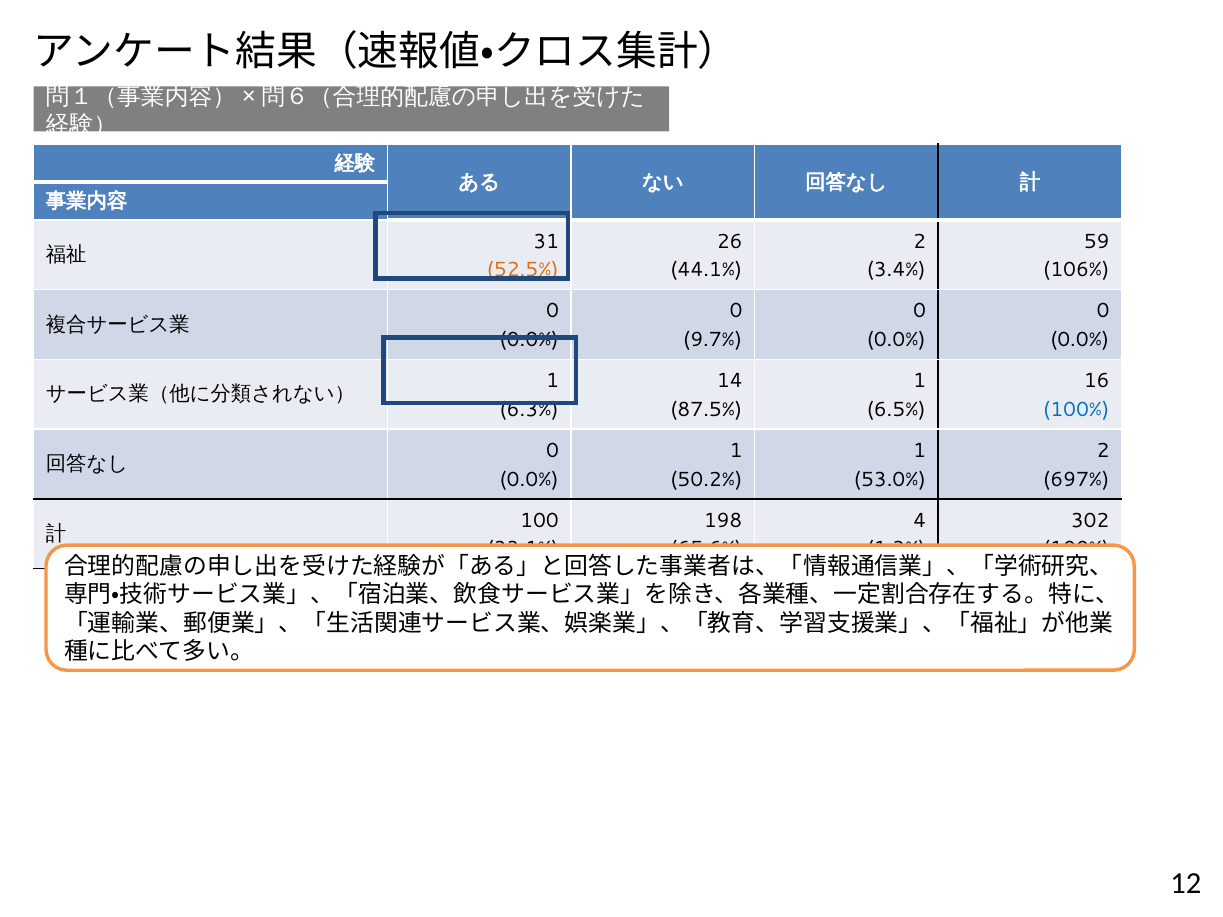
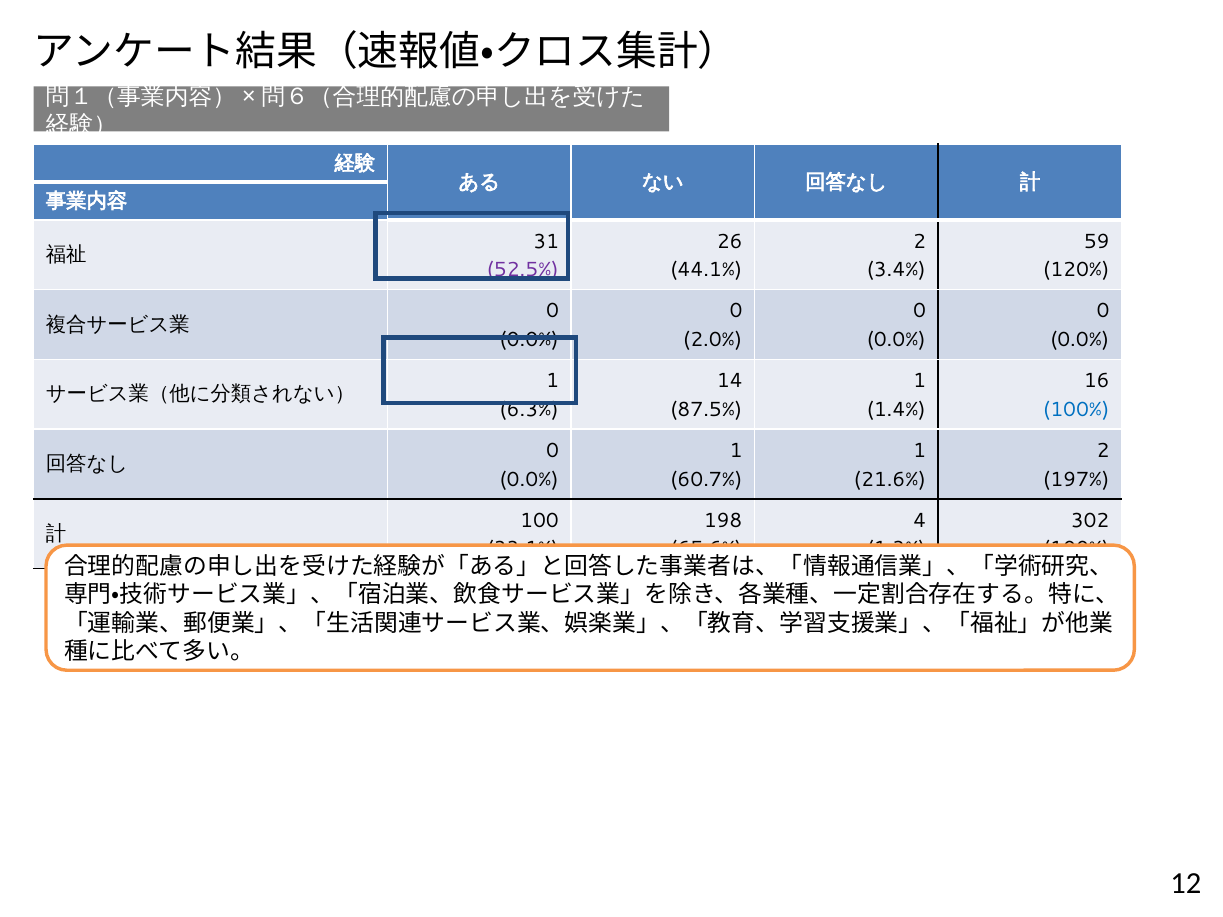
52.5% colour: orange -> purple
106%: 106% -> 120%
9.7%: 9.7% -> 2.0%
6.5%: 6.5% -> 1.4%
50.2%: 50.2% -> 60.7%
53.0%: 53.0% -> 21.6%
697%: 697% -> 197%
